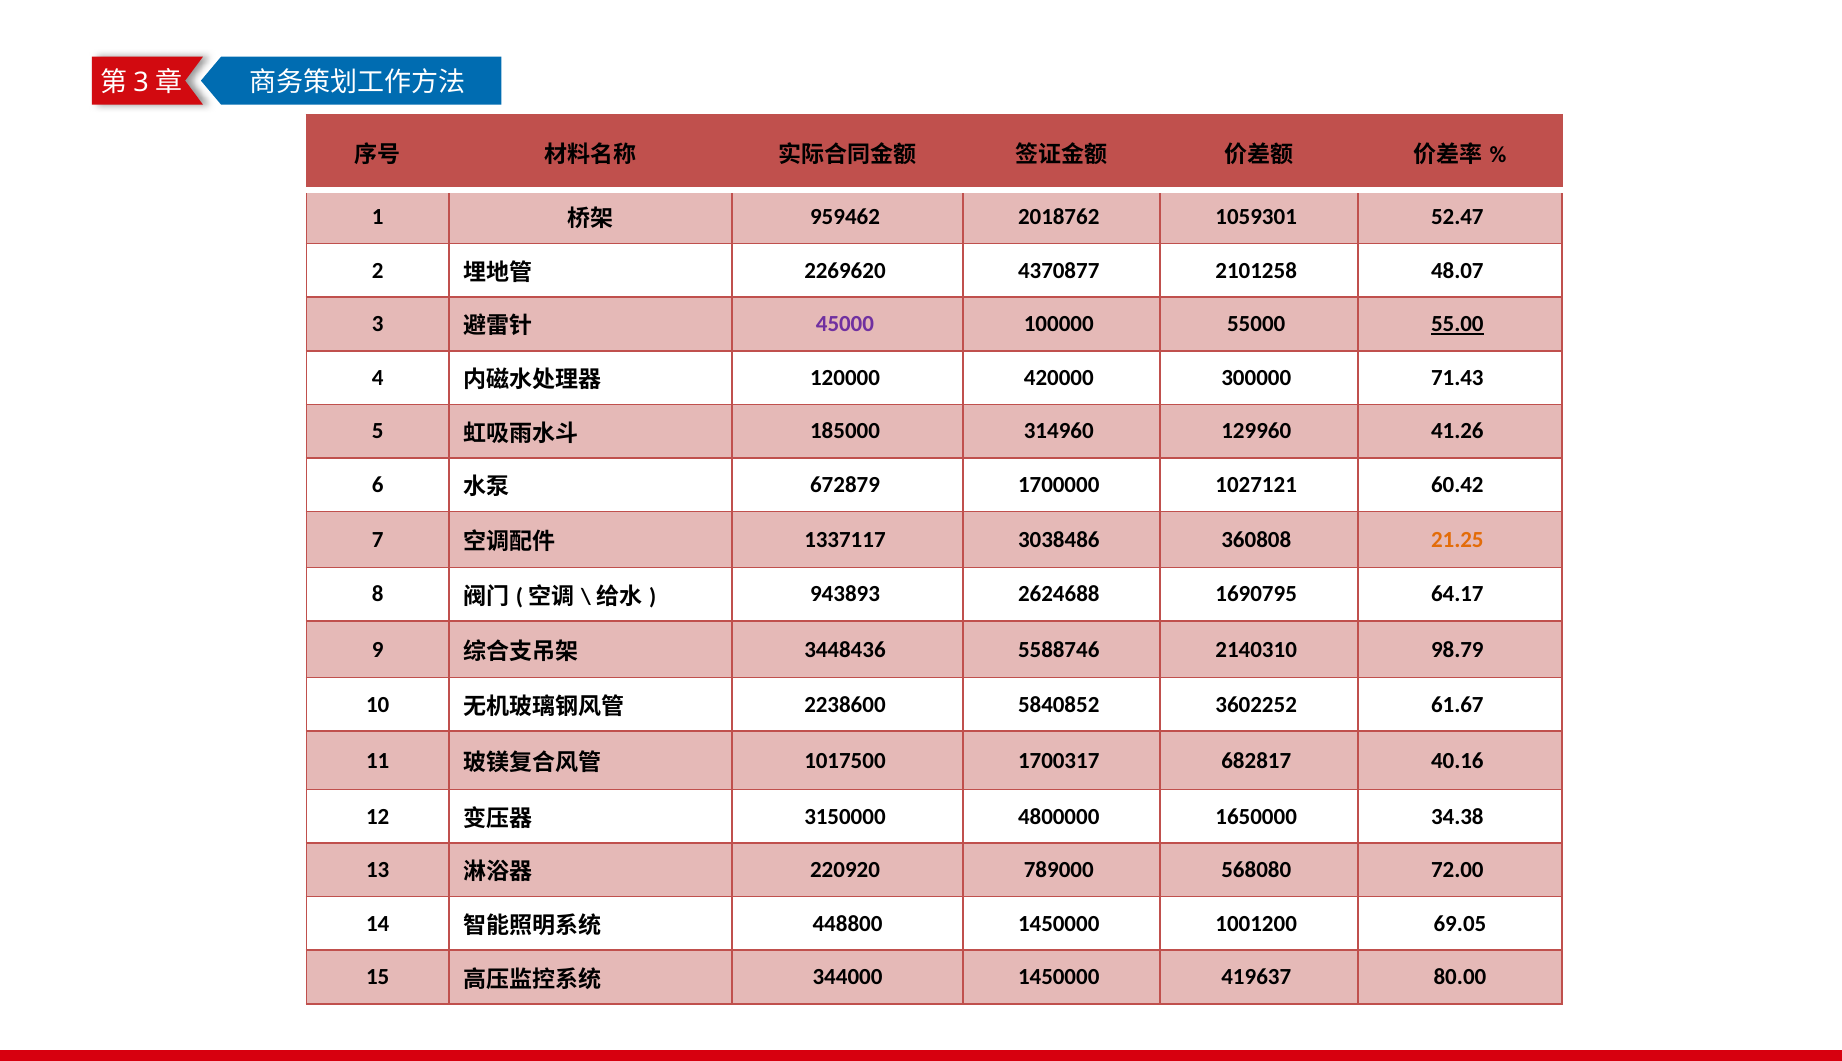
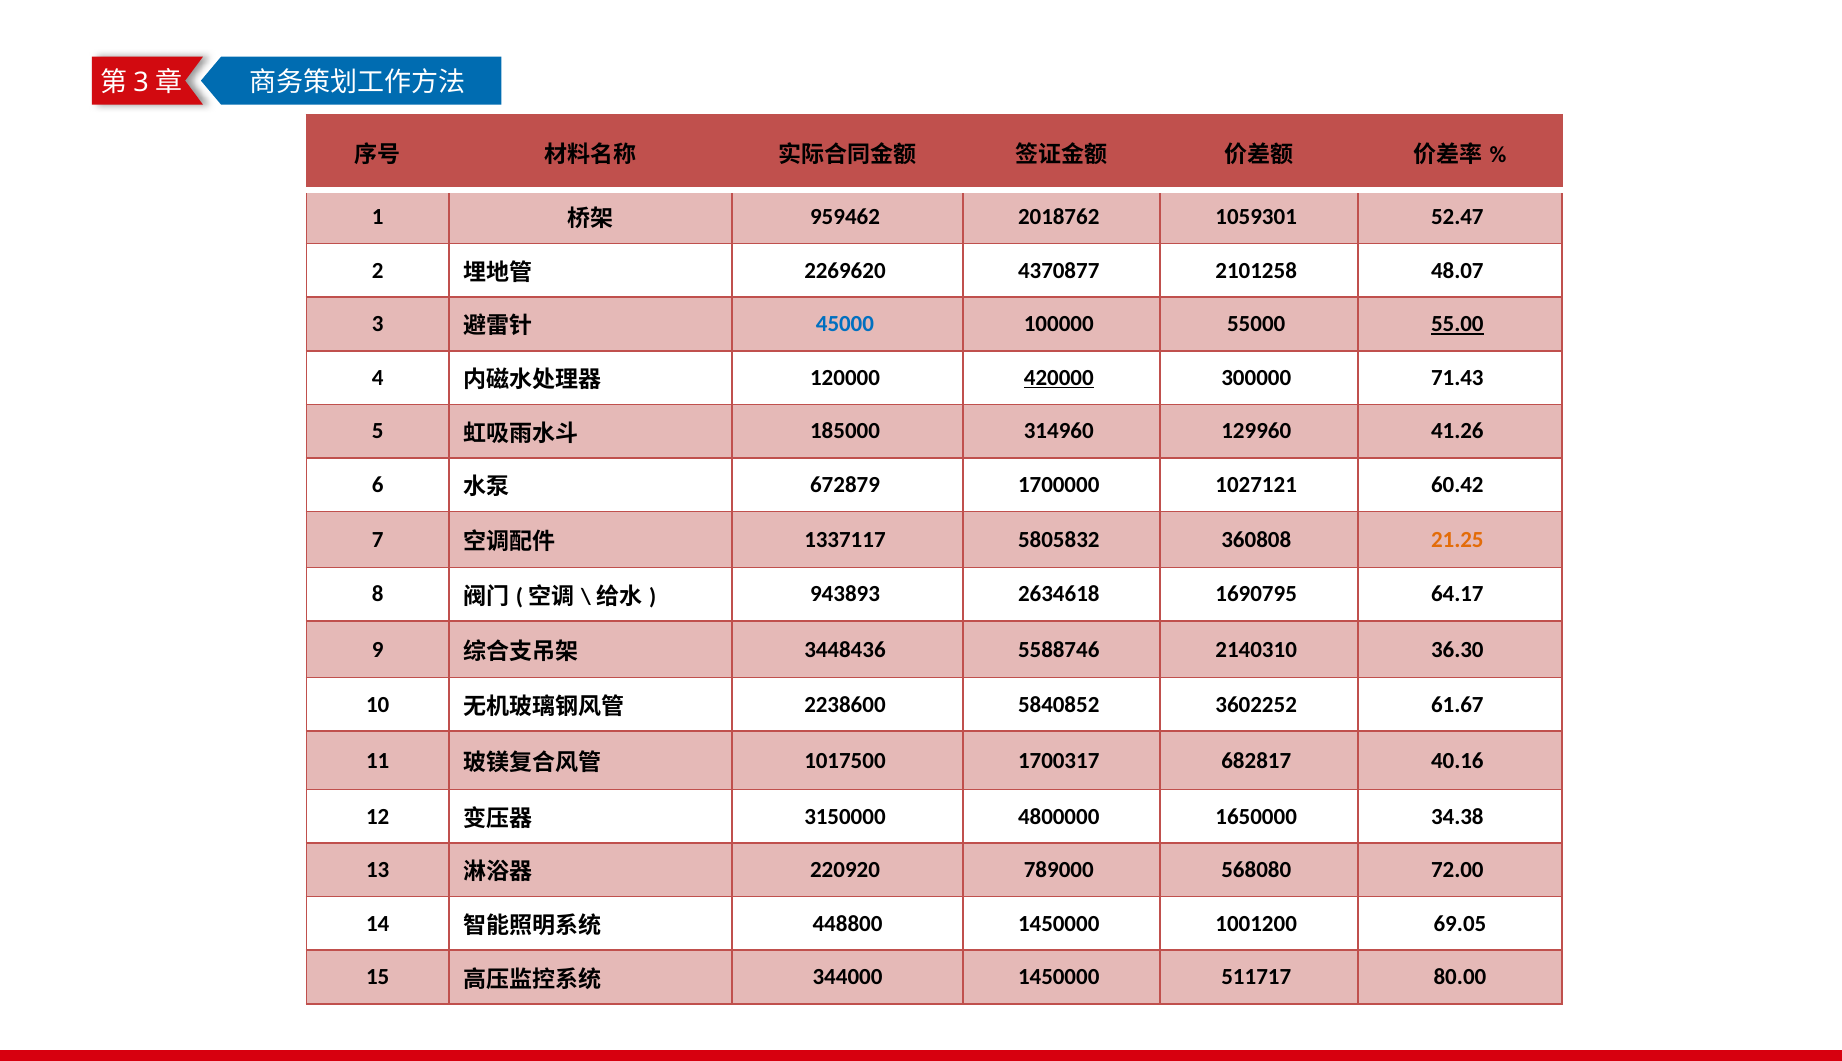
45000 colour: purple -> blue
420000 underline: none -> present
3038486: 3038486 -> 5805832
2624688: 2624688 -> 2634618
98.79: 98.79 -> 36.30
419637: 419637 -> 511717
